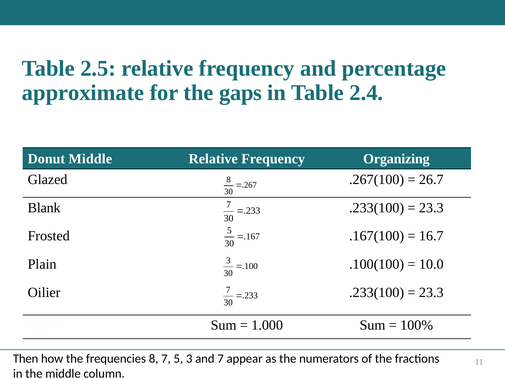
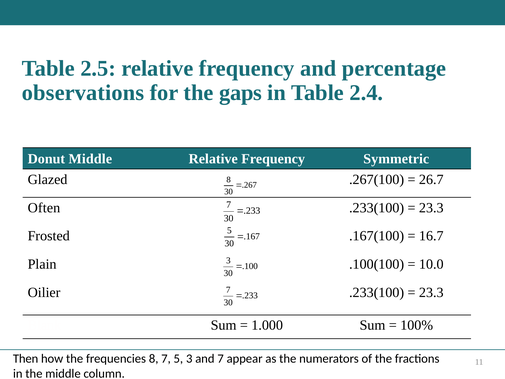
approximate: approximate -> observations
Organizing: Organizing -> Symmetric
Blank at (44, 208): Blank -> Often
